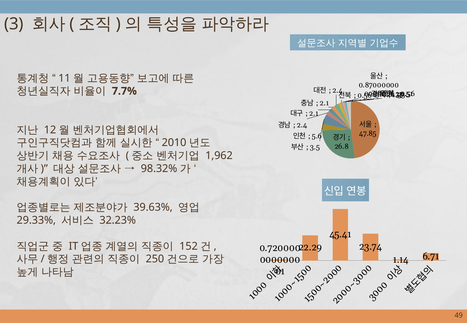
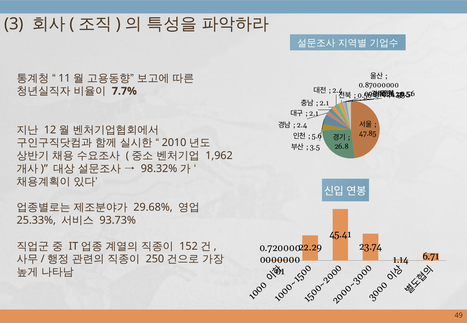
39.63%: 39.63% -> 29.68%
29.33%: 29.33% -> 25.33%
32.23%: 32.23% -> 93.73%
